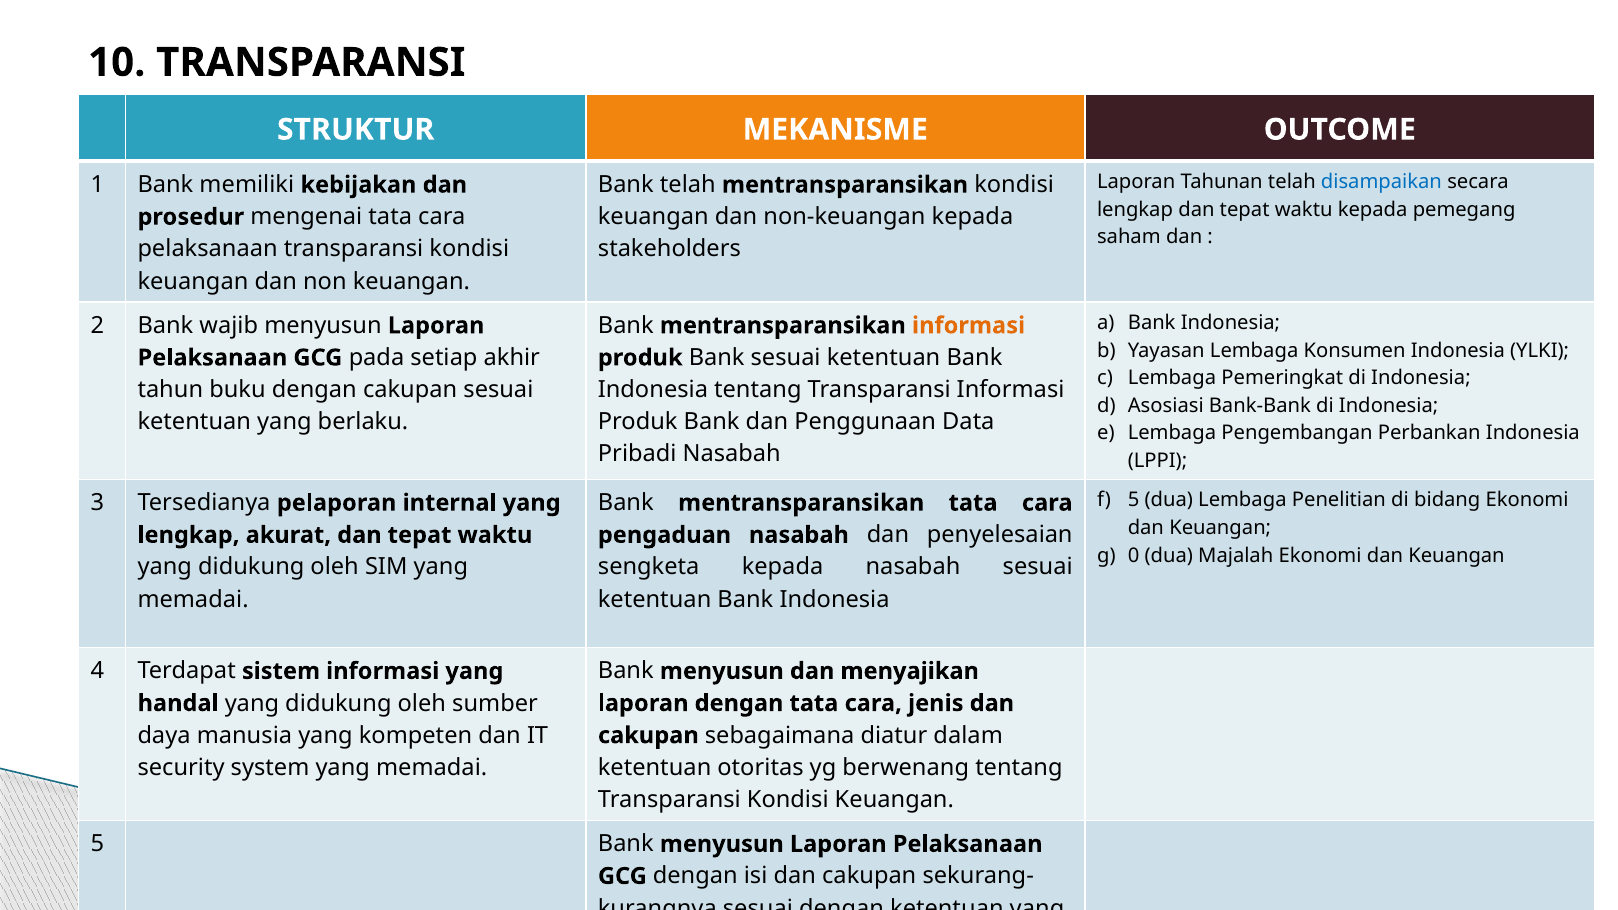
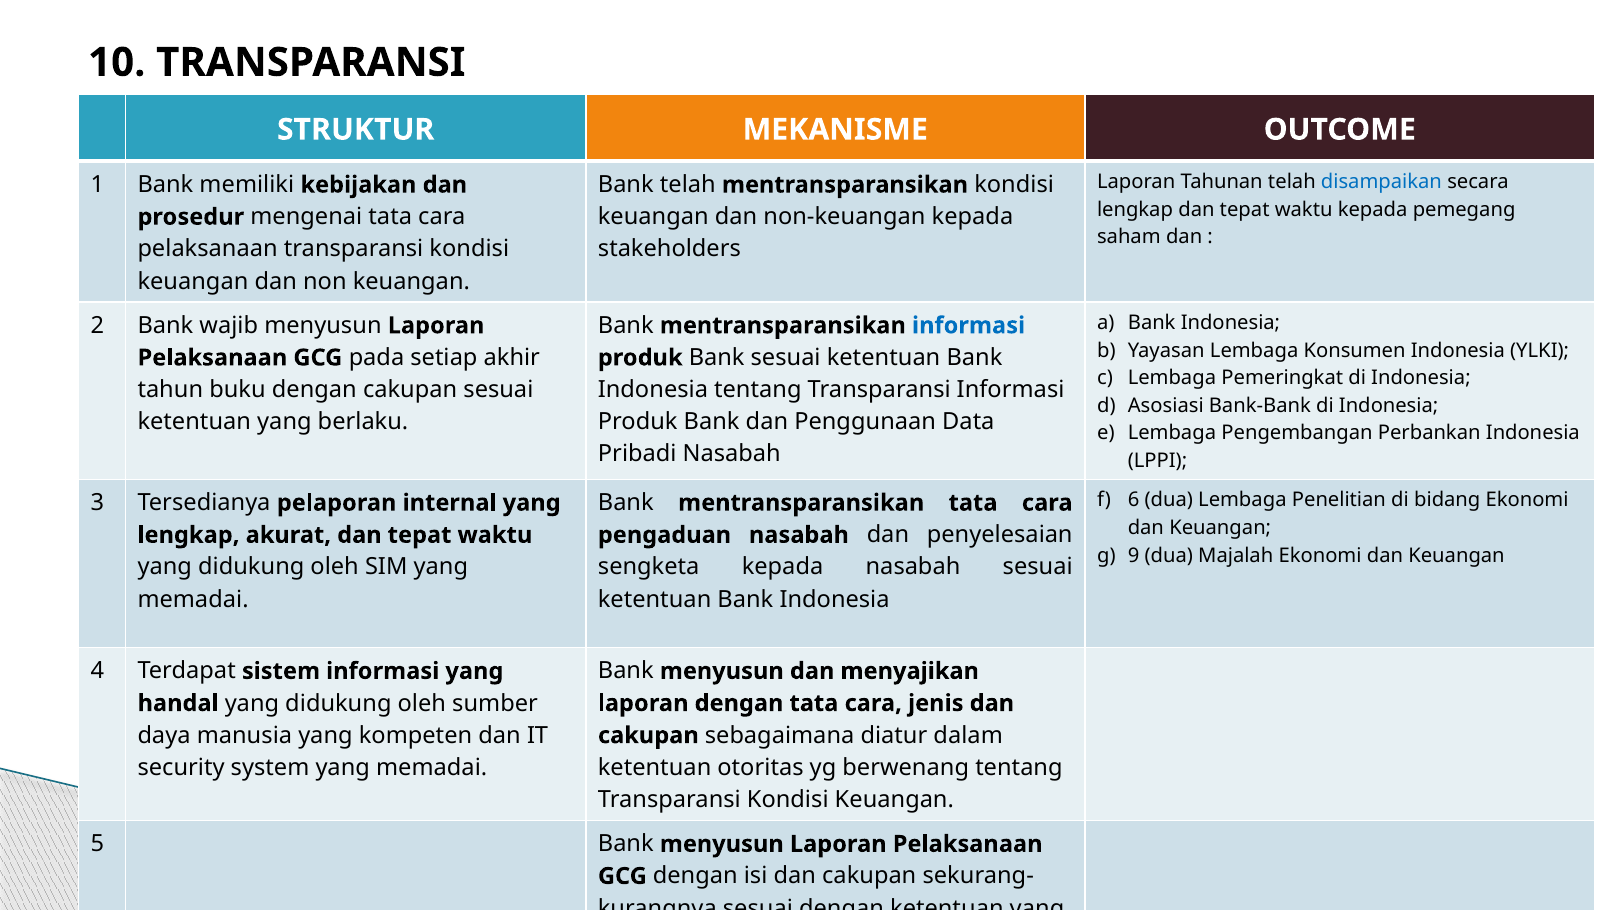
informasi at (969, 326) colour: orange -> blue
5 at (1134, 500): 5 -> 6
0: 0 -> 9
